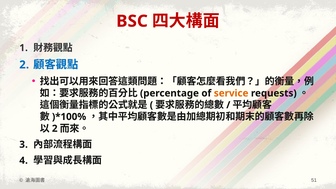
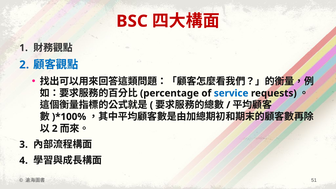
service colour: orange -> blue
